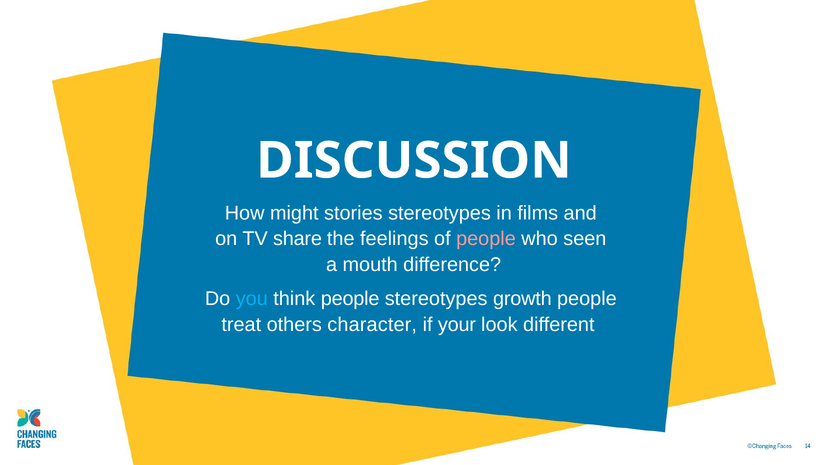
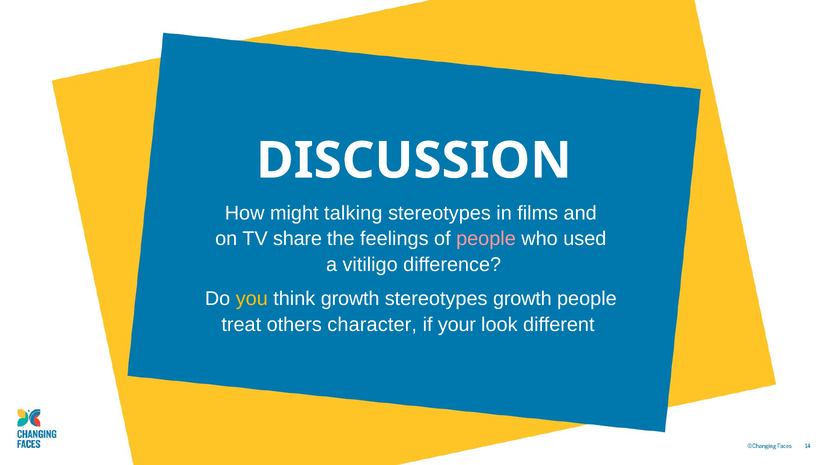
stories: stories -> talking
seen: seen -> used
mouth: mouth -> vitiligo
you colour: light blue -> yellow
think people: people -> growth
